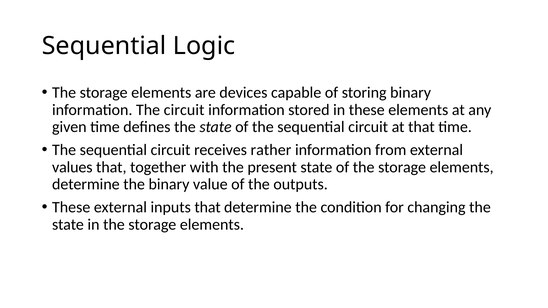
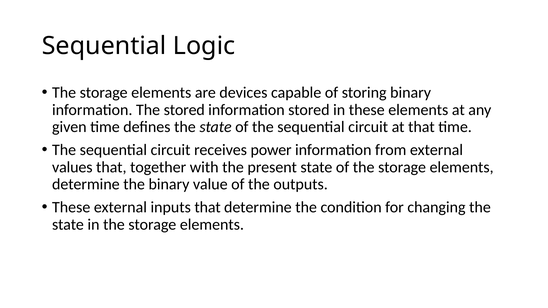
The circuit: circuit -> stored
rather: rather -> power
